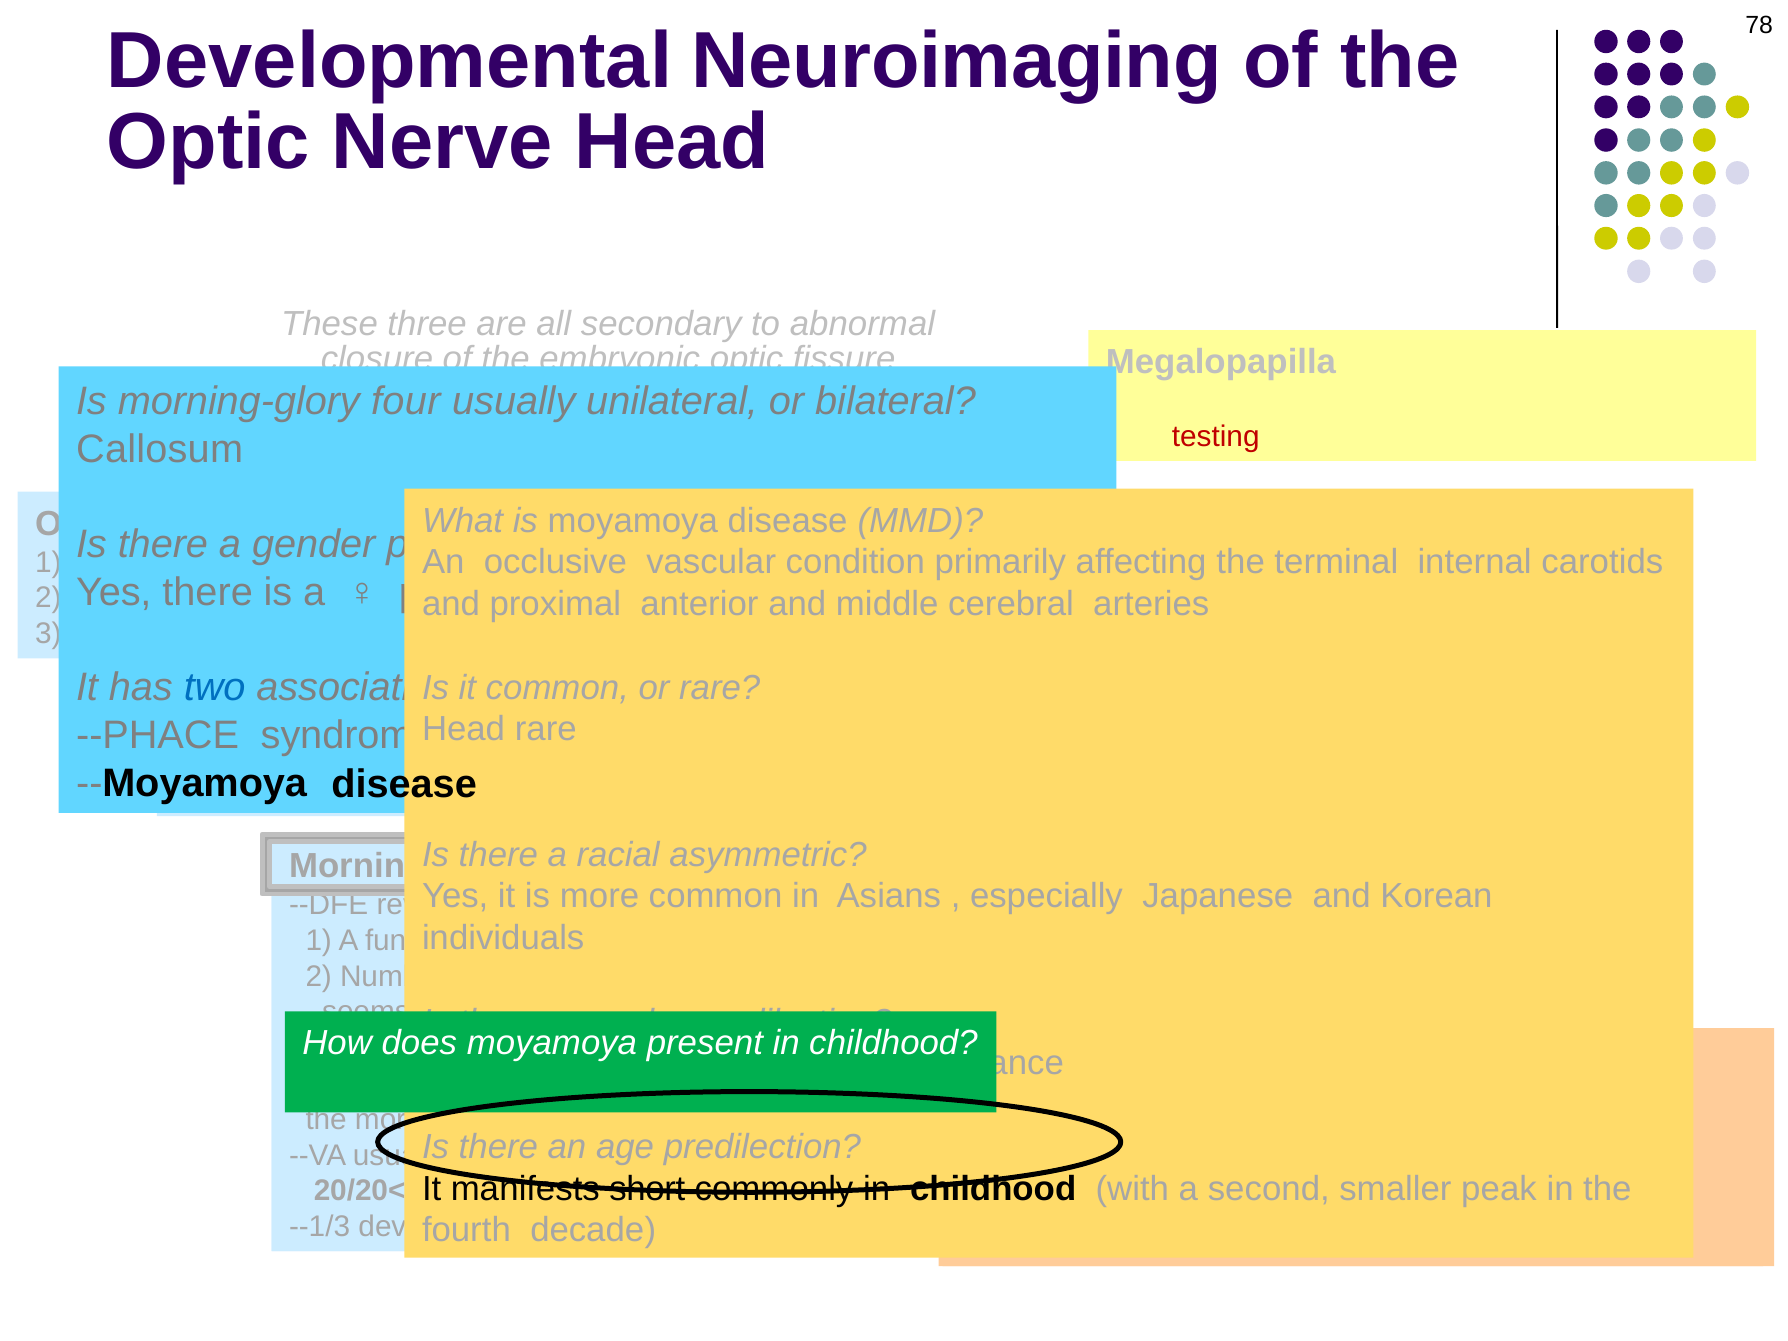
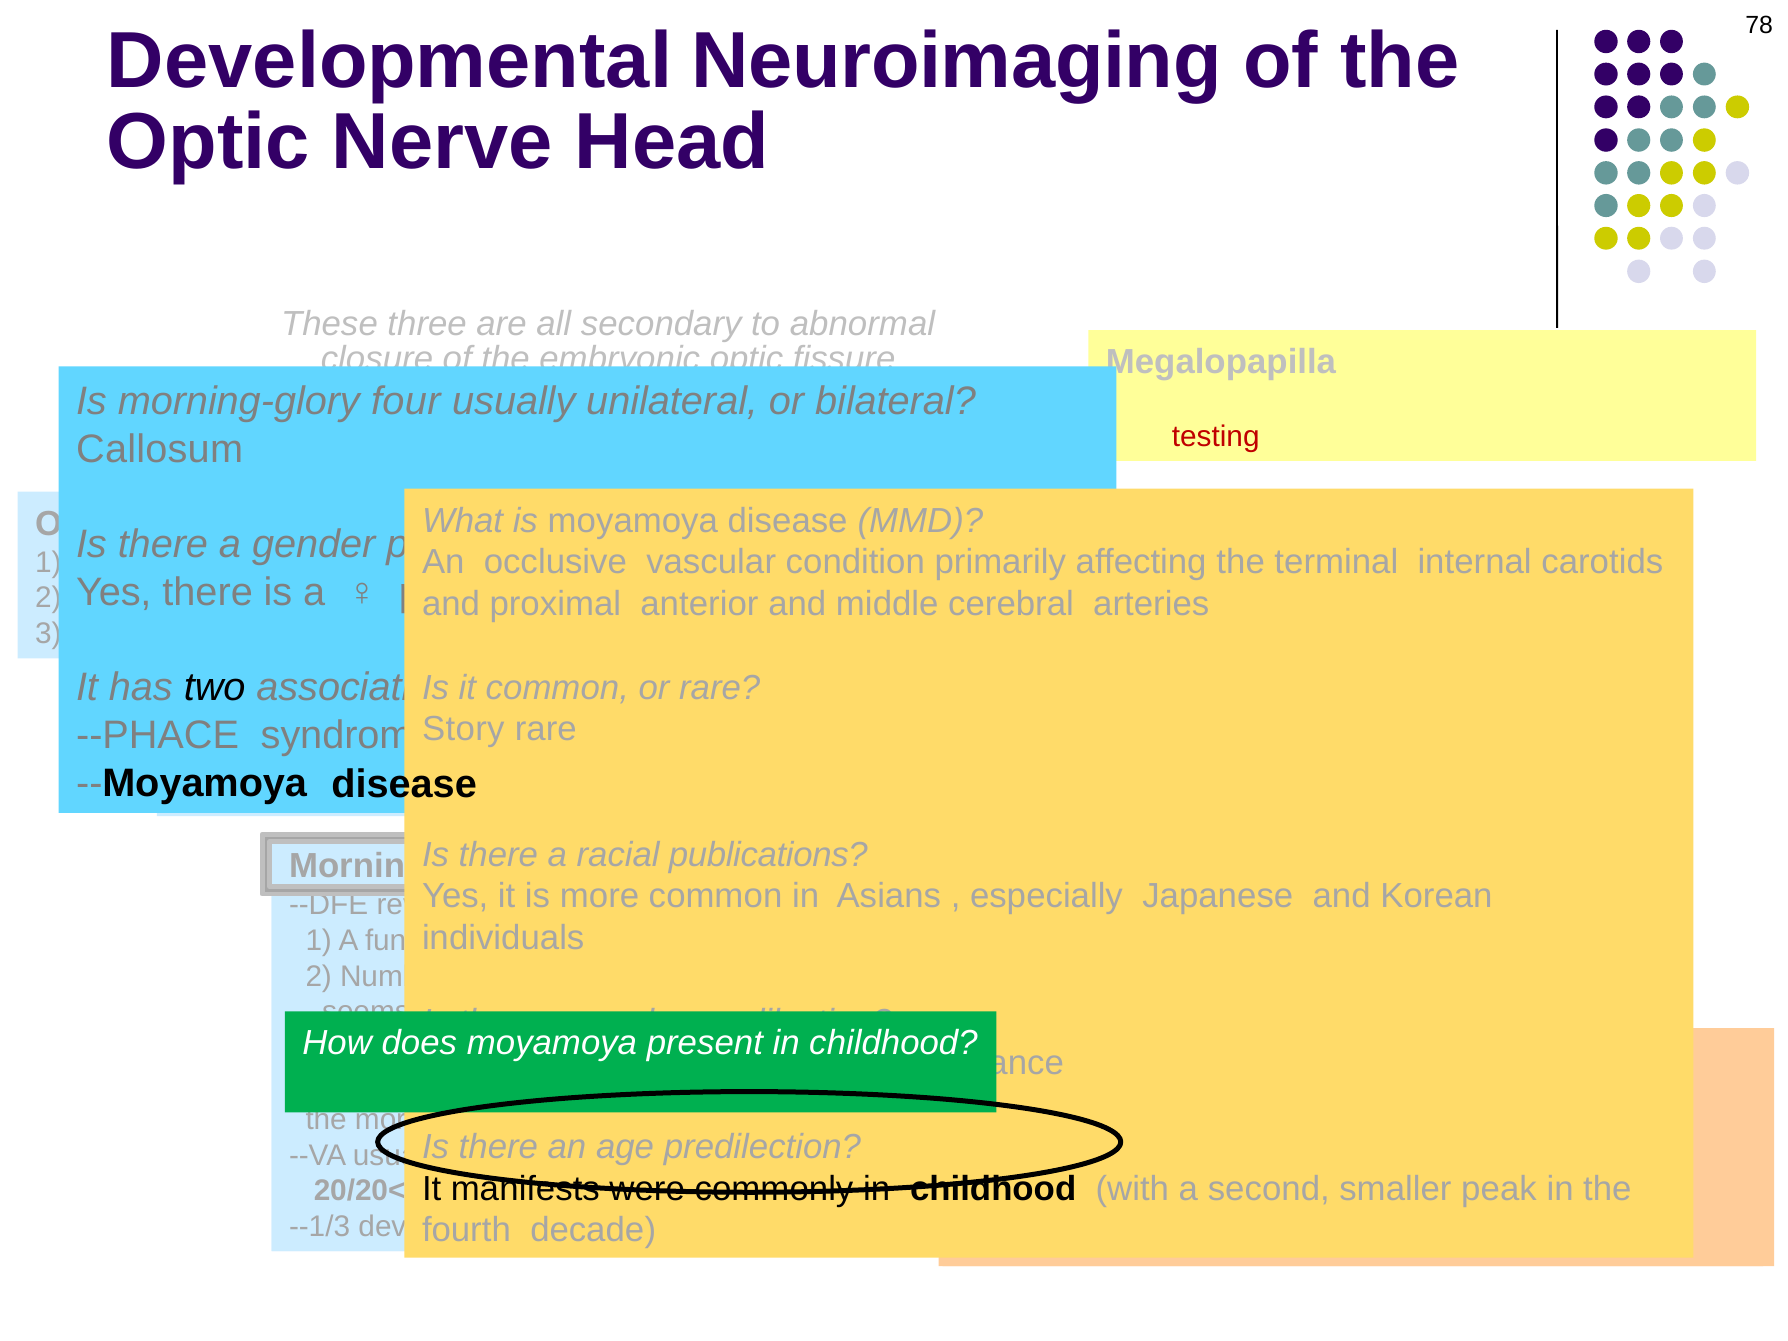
two colour: blue -> black
Head at (464, 729): Head -> Story
racial asymmetric: asymmetric -> publications
short: short -> were
